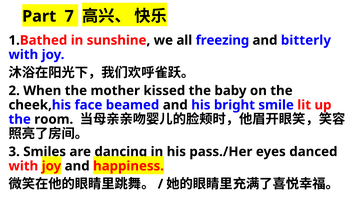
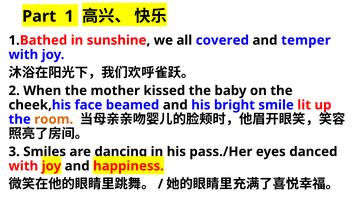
7: 7 -> 1
freezing: freezing -> covered
bitterly: bitterly -> temper
room colour: black -> orange
